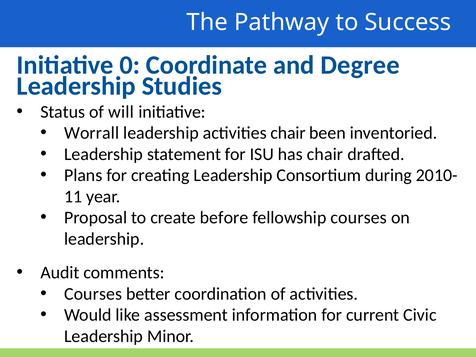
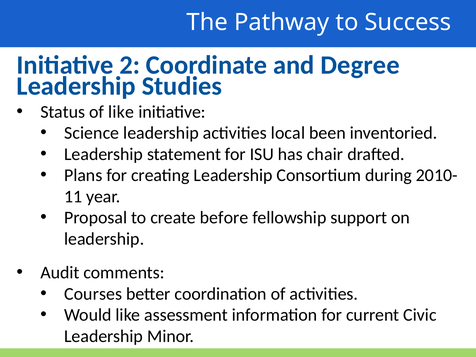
0: 0 -> 2
of will: will -> like
Worrall: Worrall -> Science
activities chair: chair -> local
fellowship courses: courses -> support
